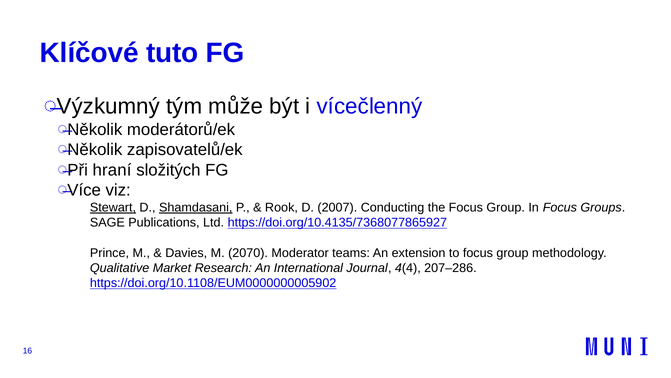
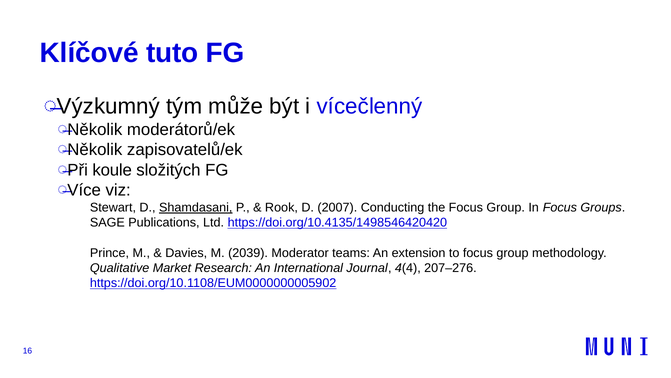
hraní: hraní -> koule
Stewart underline: present -> none
https://doi.org/10.4135/7368077865927: https://doi.org/10.4135/7368077865927 -> https://doi.org/10.4135/1498546420420
2070: 2070 -> 2039
207–286: 207–286 -> 207–276
